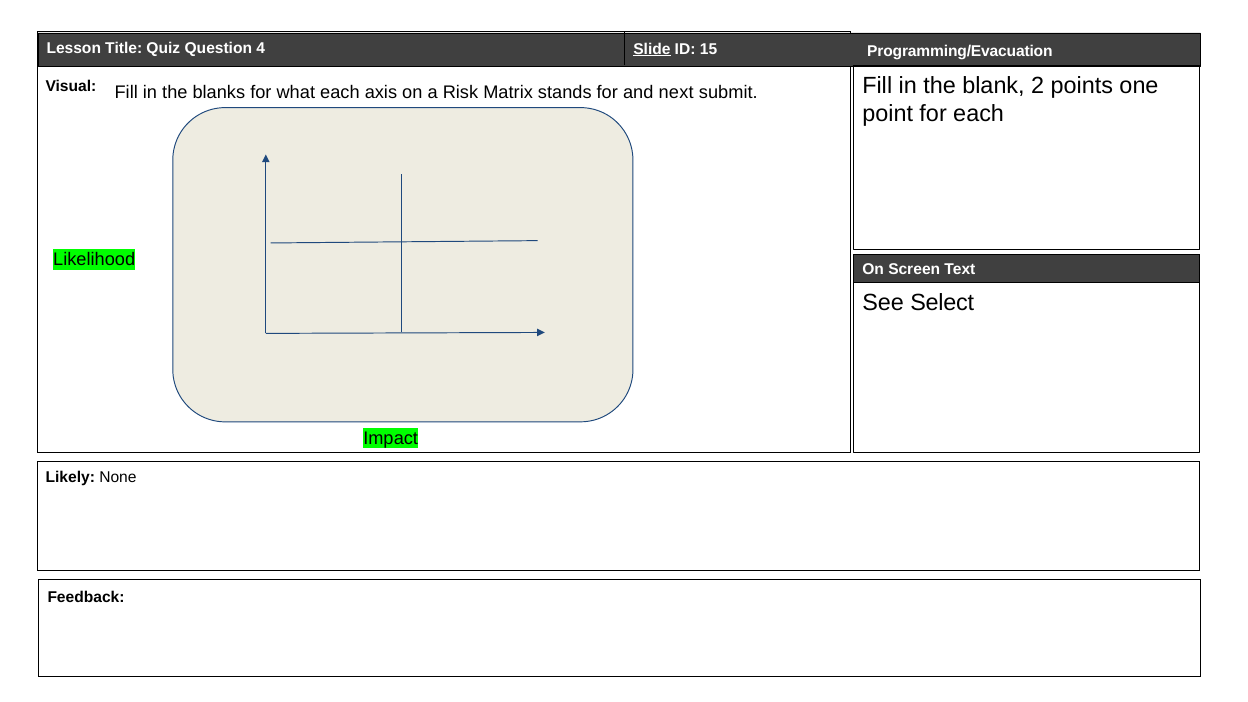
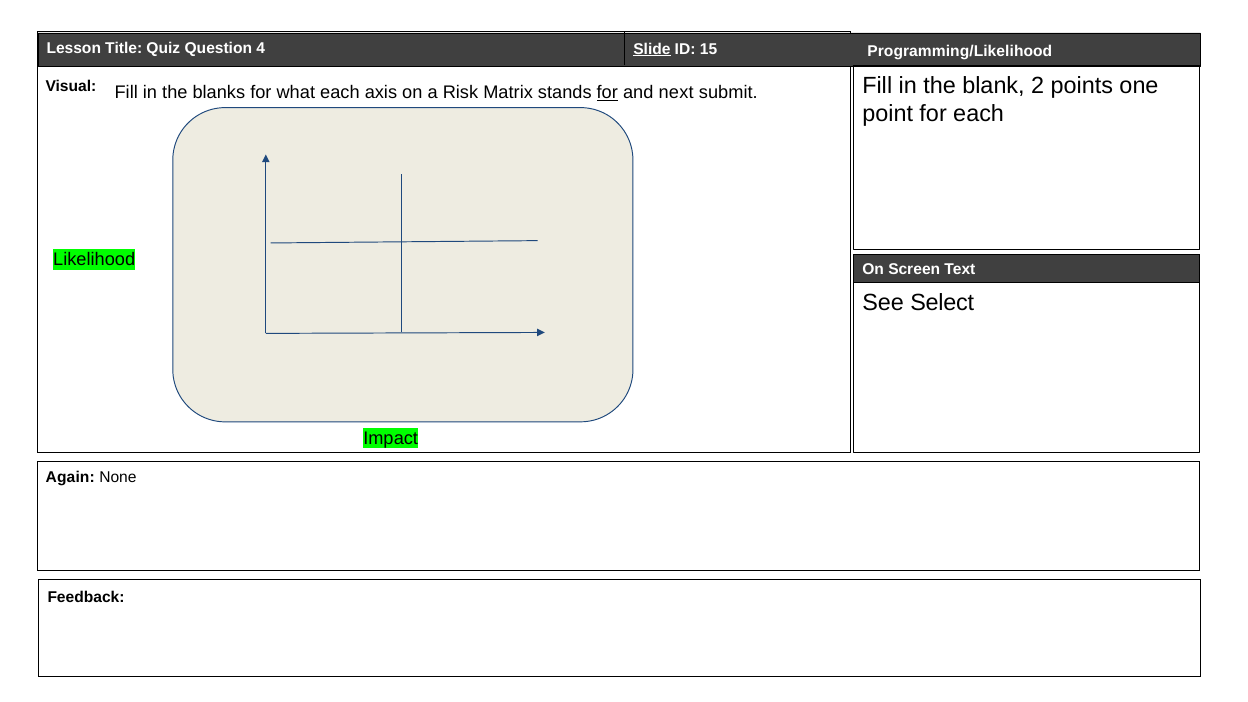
Programming/Evacuation: Programming/Evacuation -> Programming/Likelihood
for at (607, 93) underline: none -> present
Likely: Likely -> Again
